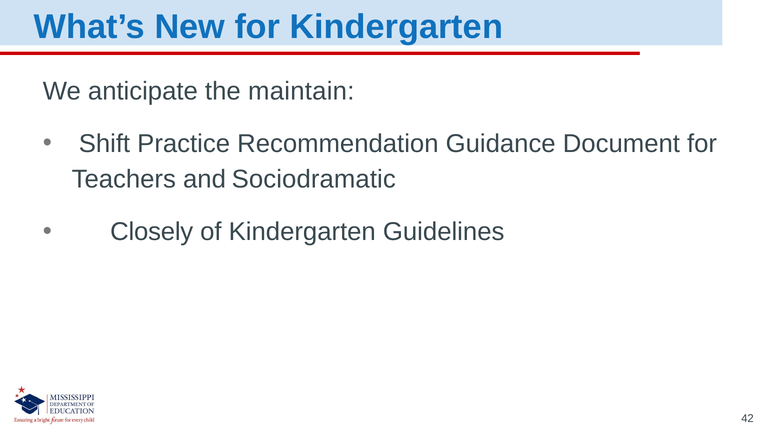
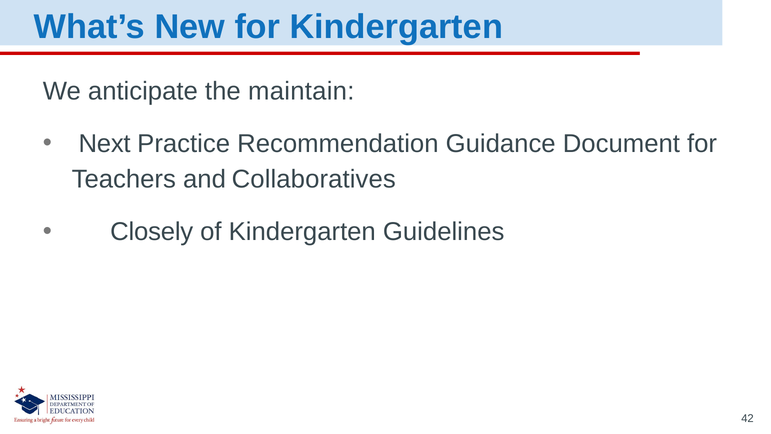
Shift: Shift -> Next
Sociodramatic: Sociodramatic -> Collaboratives
